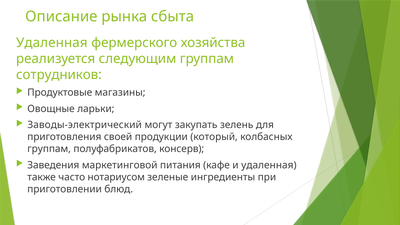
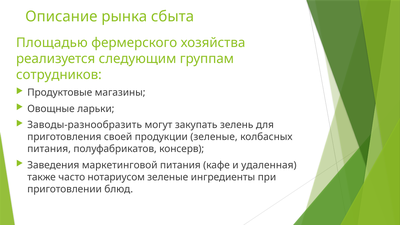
Удаленная at (52, 43): Удаленная -> Площадью
Заводы-электрический: Заводы-электрический -> Заводы-разнообразить
продукции который: который -> зеленые
группам at (49, 149): группам -> питания
